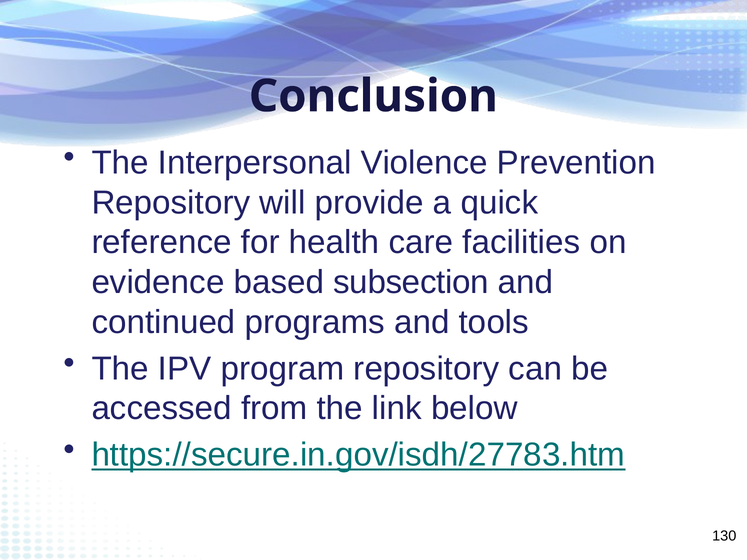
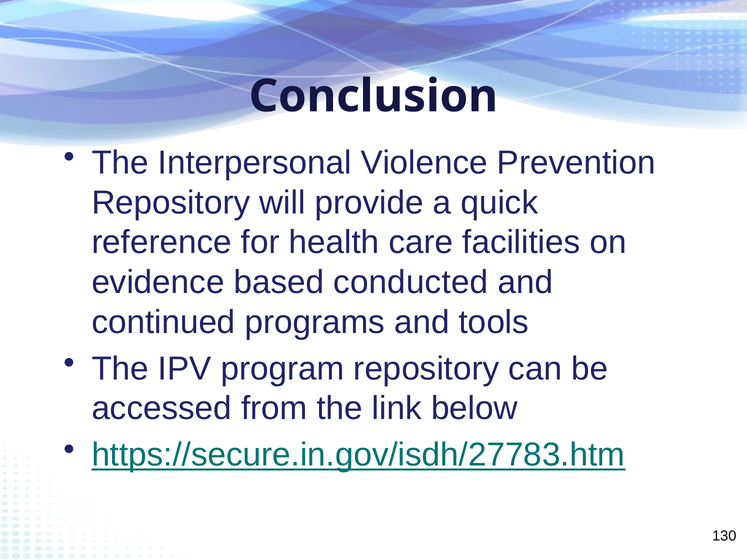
subsection: subsection -> conducted
